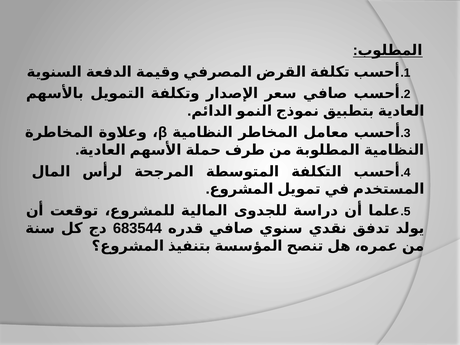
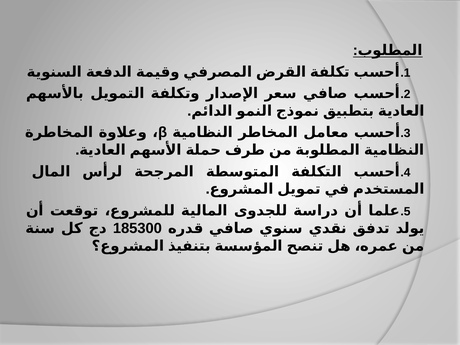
683544: 683544 -> 185300
